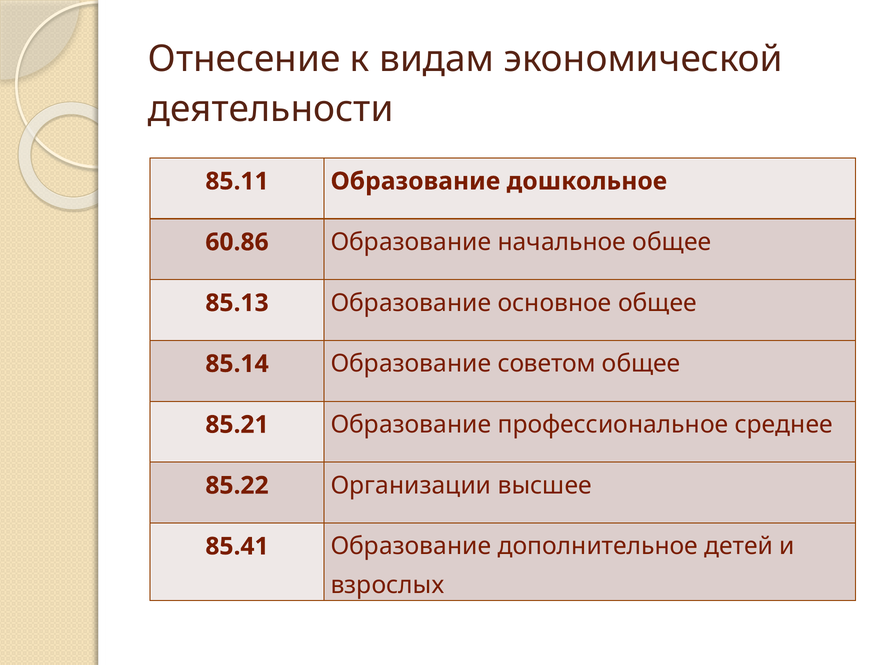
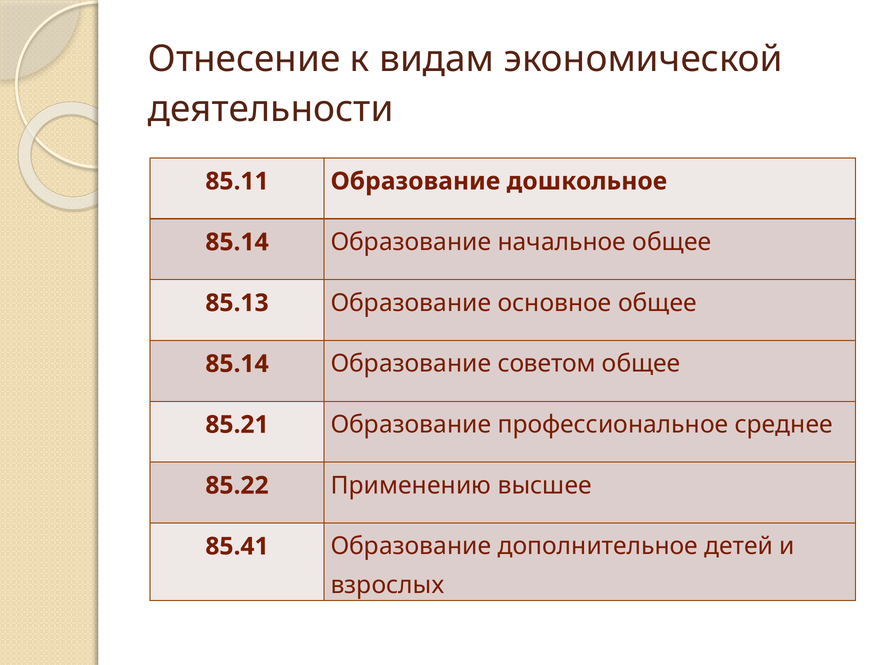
60.86 at (237, 242): 60.86 -> 85.14
Организации: Организации -> Применению
